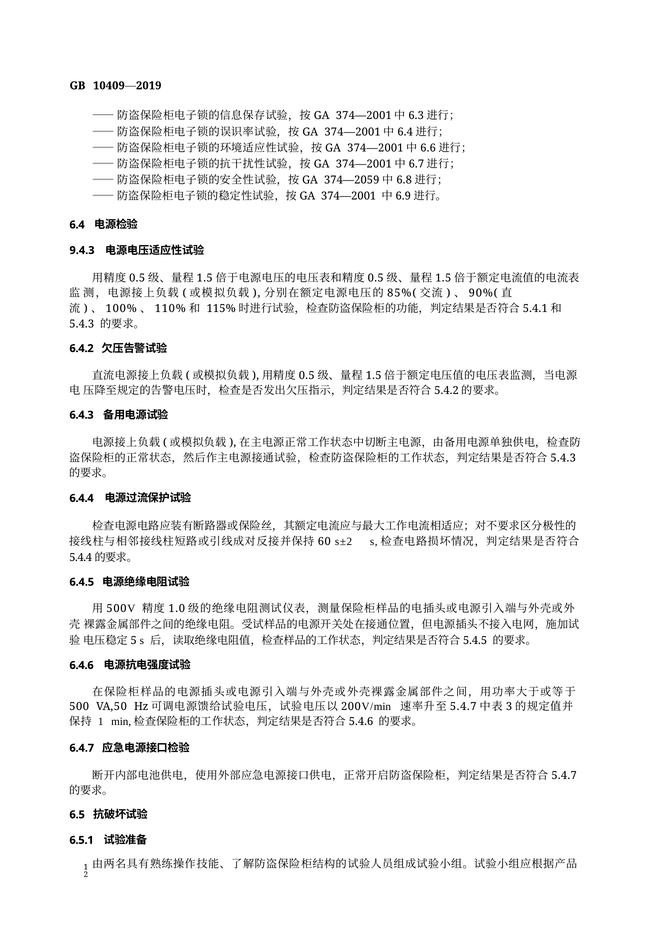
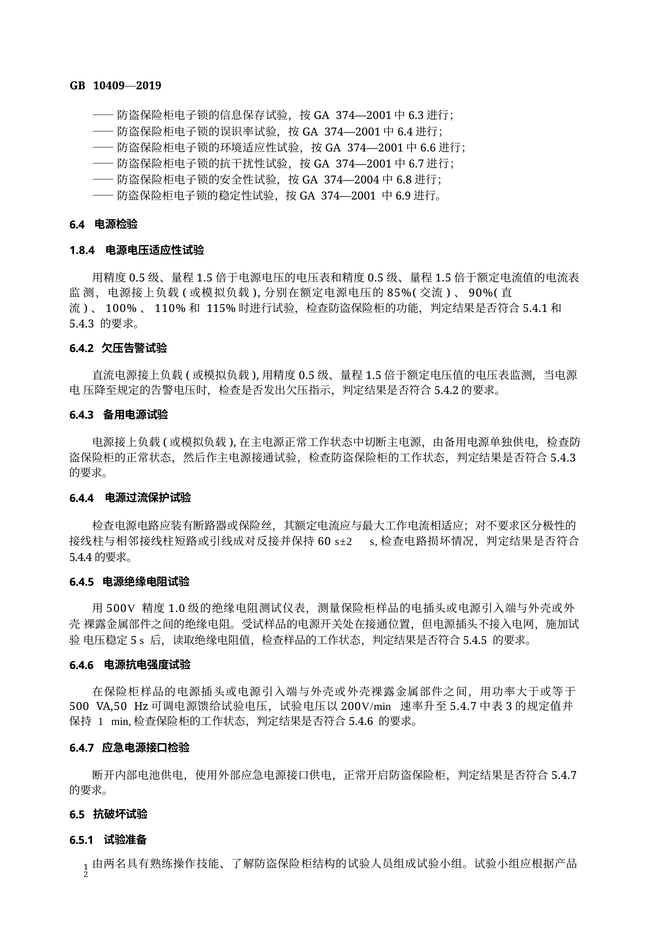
374—2059: 374—2059 -> 374—2004
9.4.3: 9.4.3 -> 1.8.4
